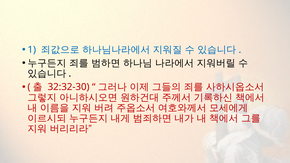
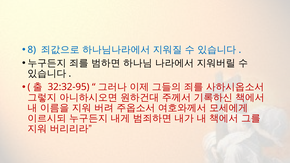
1: 1 -> 8
32:32-30: 32:32-30 -> 32:32-95
